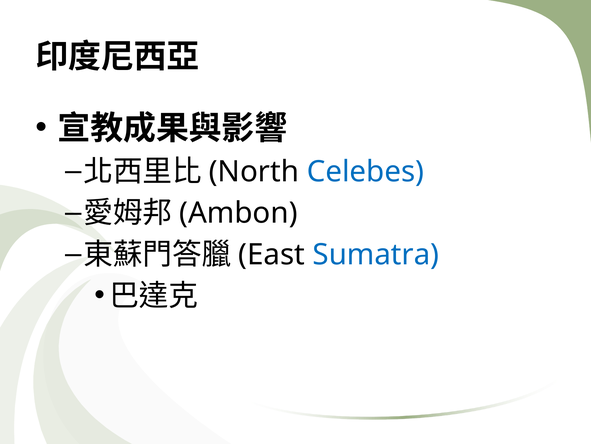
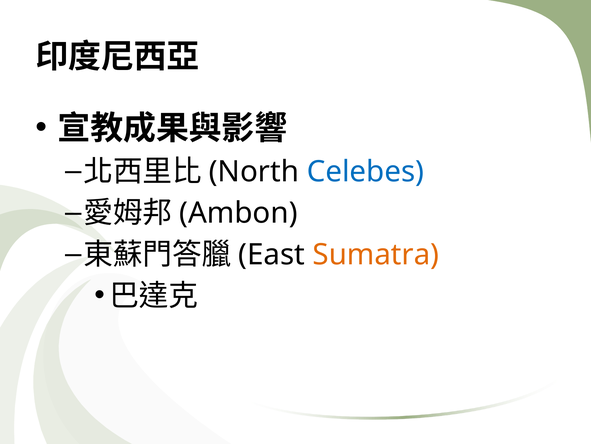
Sumatra colour: blue -> orange
